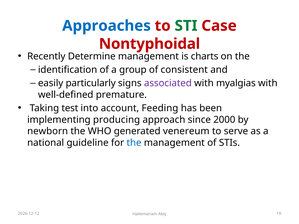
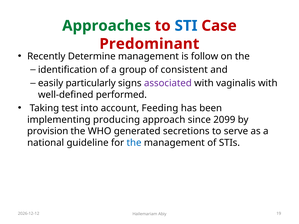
Approaches colour: blue -> green
STI colour: green -> blue
Nontyphoidal: Nontyphoidal -> Predominant
charts: charts -> follow
myalgias: myalgias -> vaginalis
premature: premature -> performed
2000: 2000 -> 2099
newborn: newborn -> provision
venereum: venereum -> secretions
